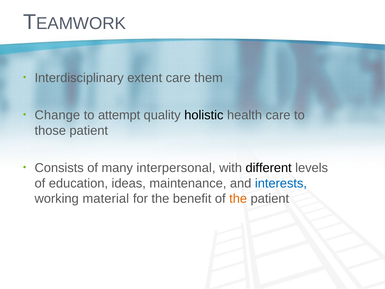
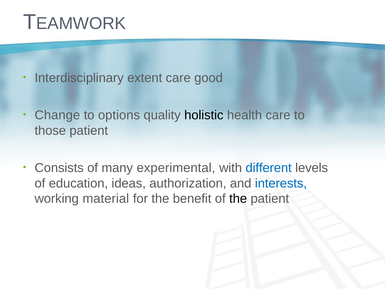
them: them -> good
attempt: attempt -> options
interpersonal: interpersonal -> experimental
different colour: black -> blue
maintenance: maintenance -> authorization
the at (238, 199) colour: orange -> black
